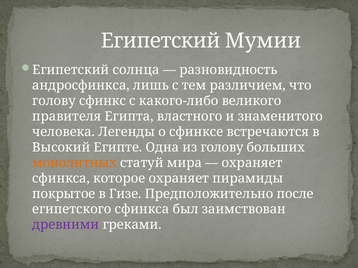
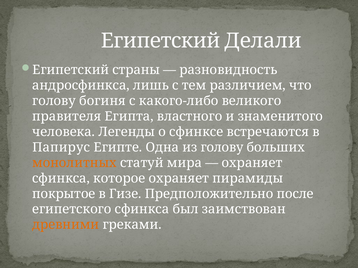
Мумии: Мумии -> Делали
солнца: солнца -> страны
сфинкс: сфинкс -> богиня
Высокий: Высокий -> Папирус
древними colour: purple -> orange
